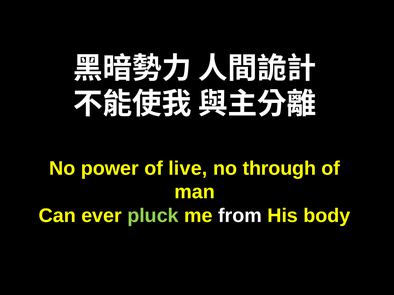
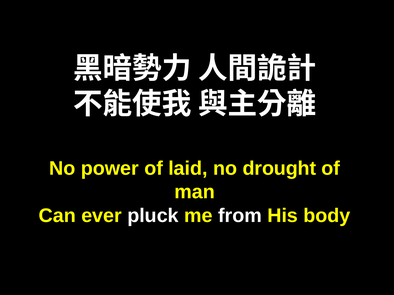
live: live -> laid
through: through -> drought
pluck colour: light green -> white
